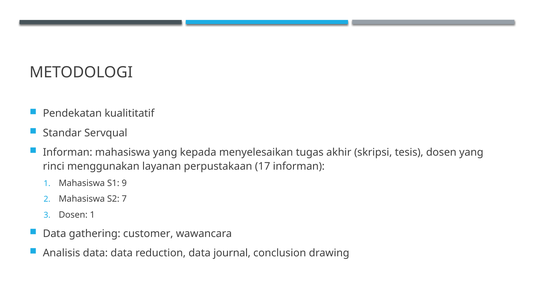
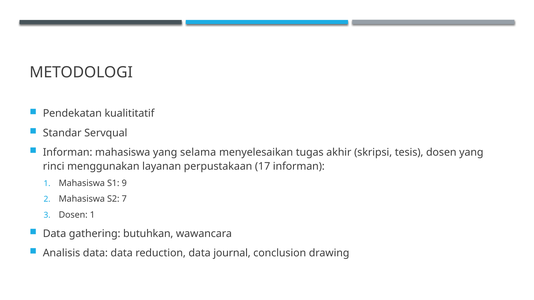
kepada: kepada -> selama
customer: customer -> butuhkan
